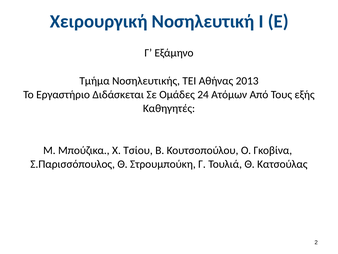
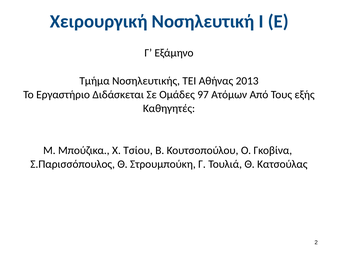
24: 24 -> 97
